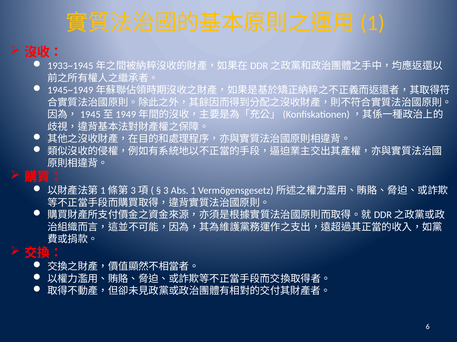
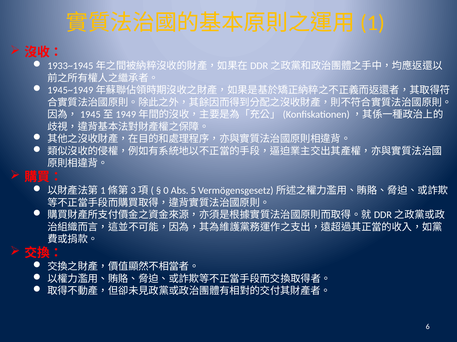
3: 3 -> 0
1: 1 -> 5
